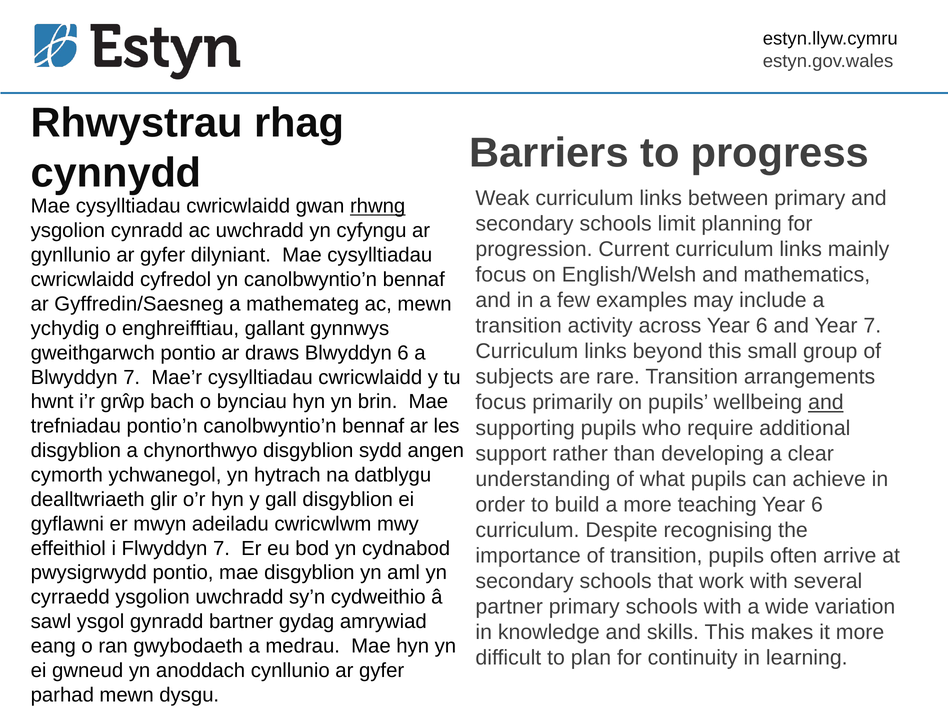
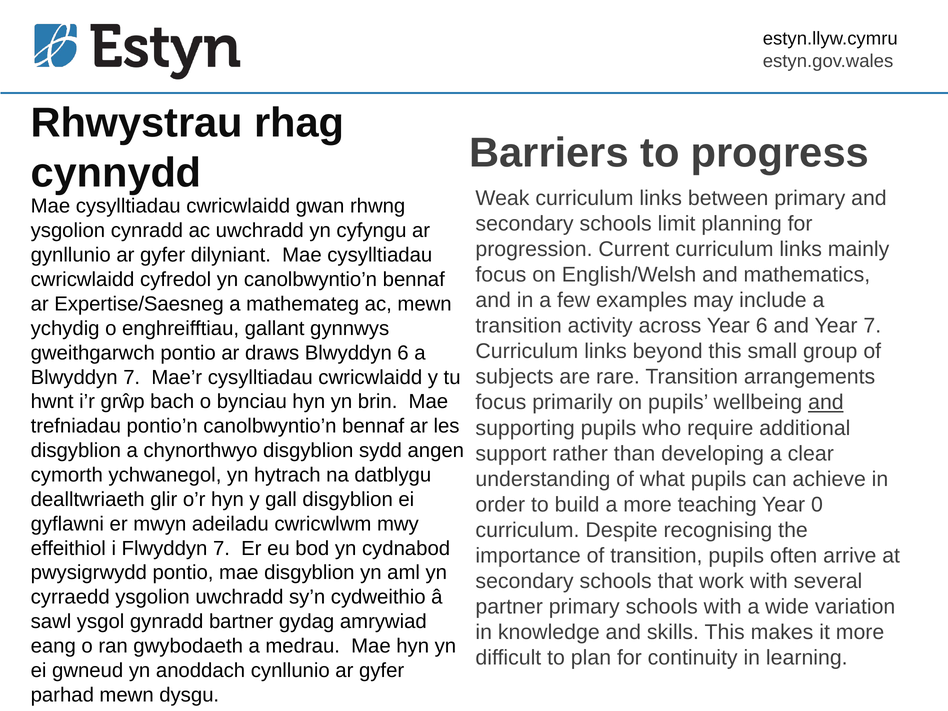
rhwng underline: present -> none
Gyffredin/Saesneg: Gyffredin/Saesneg -> Expertise/Saesneg
6 at (817, 505): 6 -> 0
